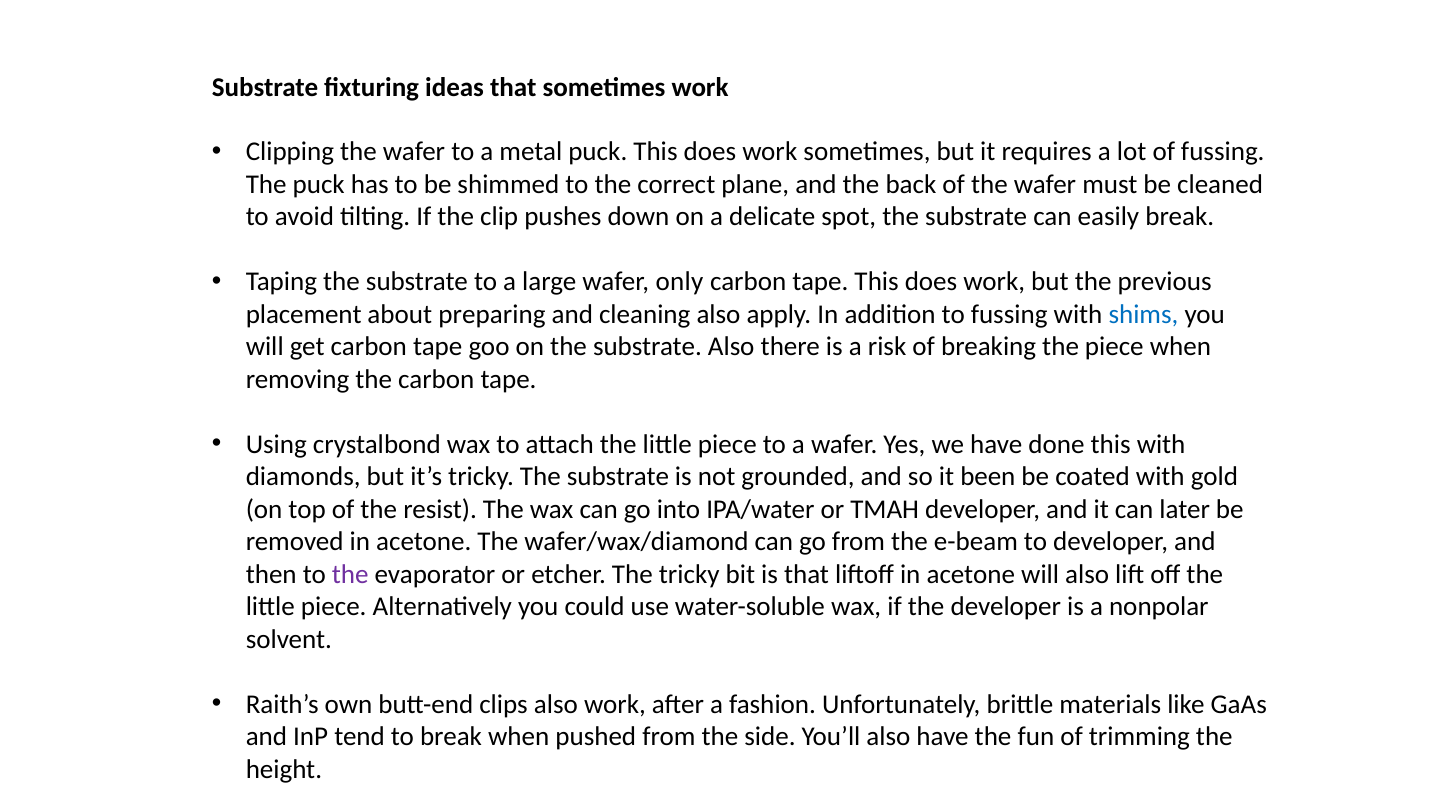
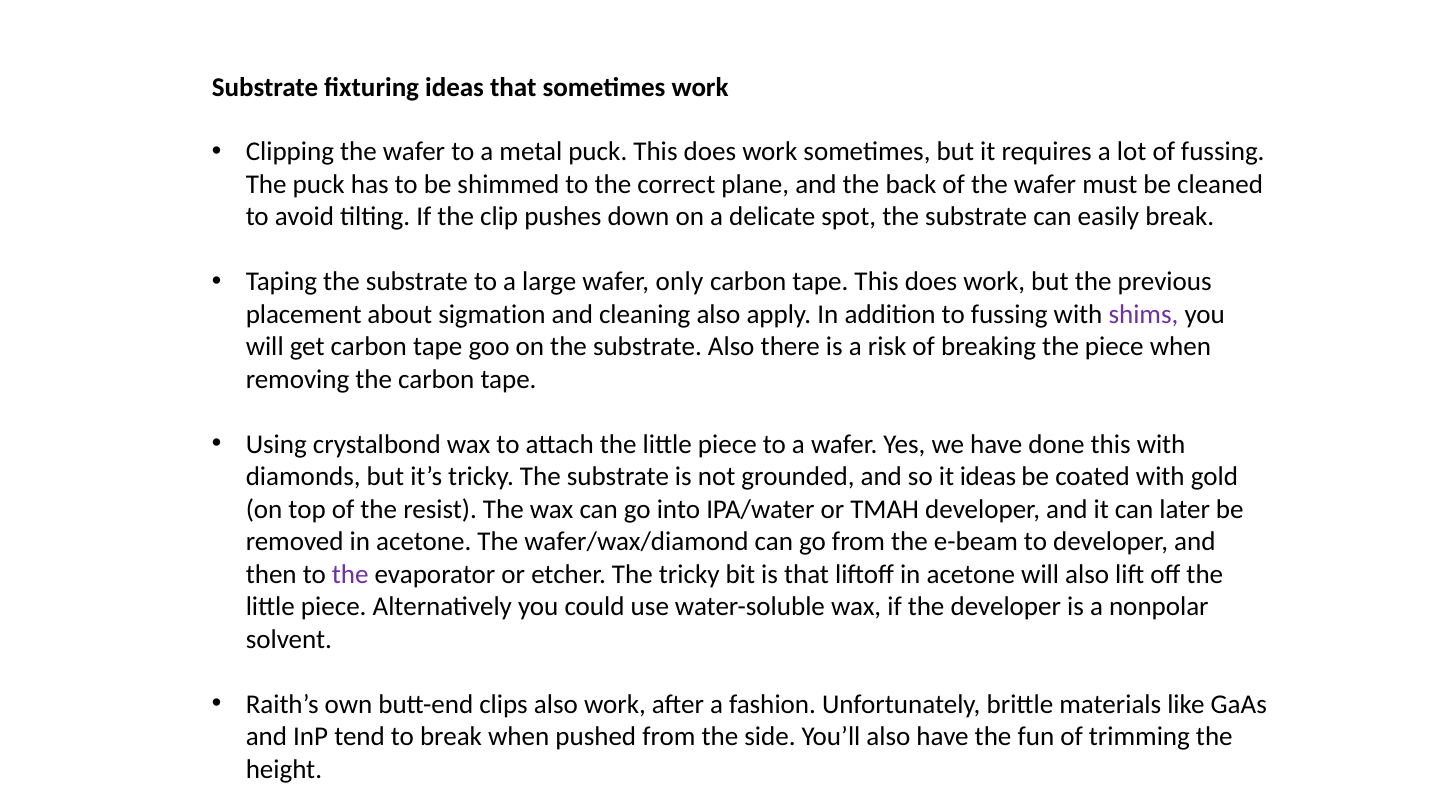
preparing: preparing -> sigmation
shims colour: blue -> purple
it been: been -> ideas
